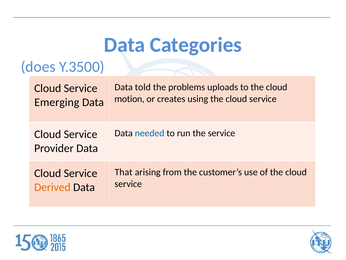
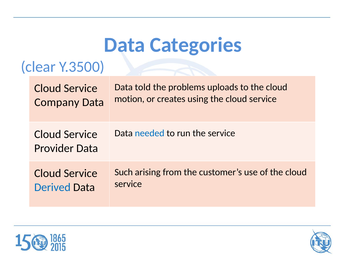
does: does -> clear
Emerging: Emerging -> Company
That: That -> Such
Derived colour: orange -> blue
